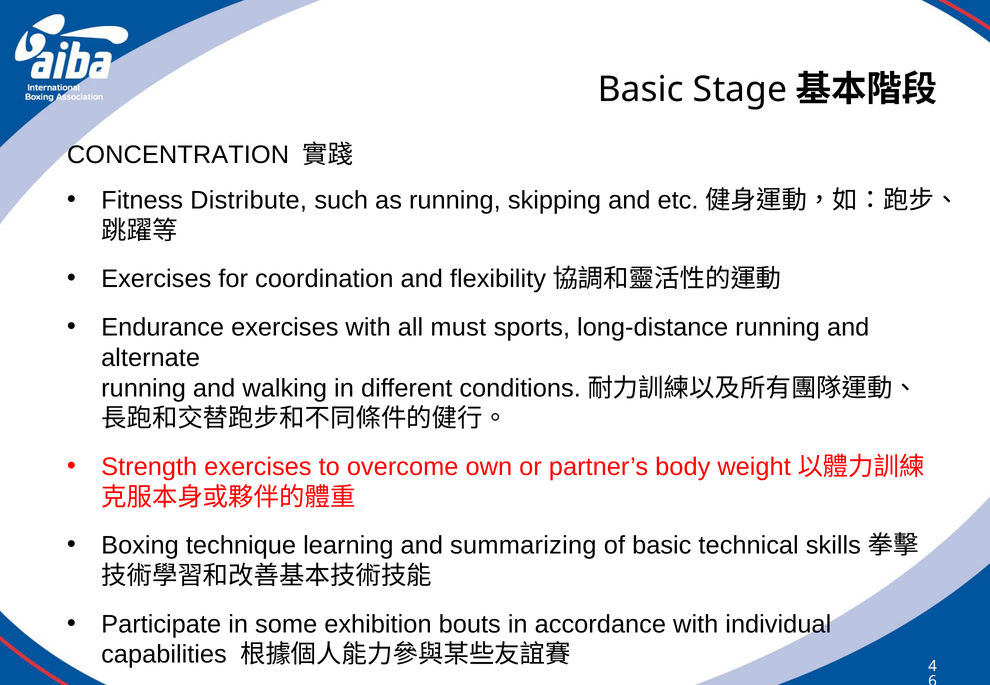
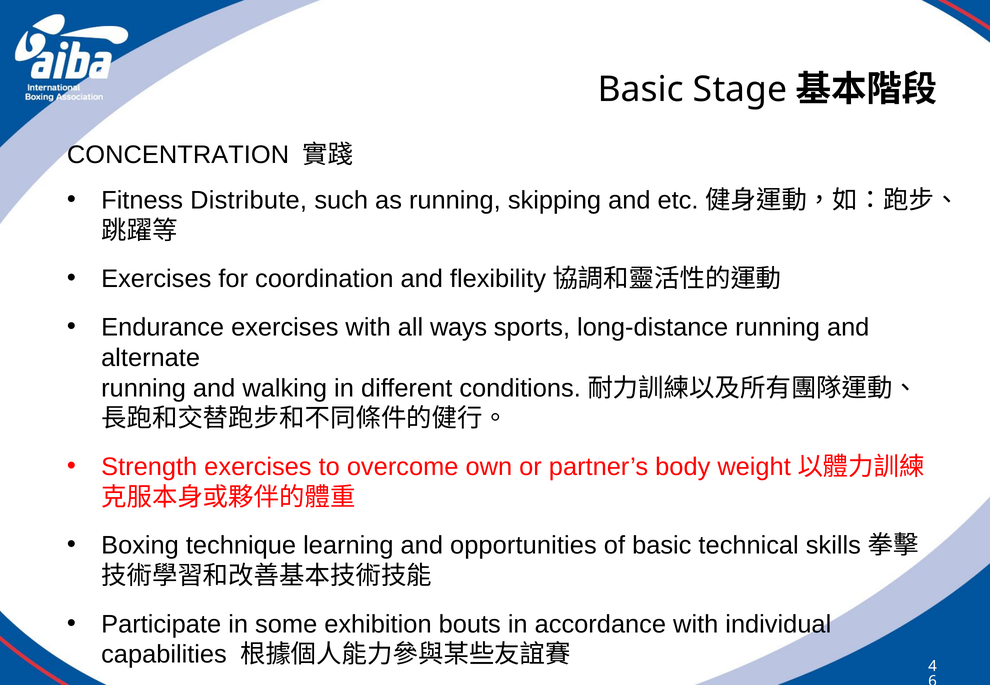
must: must -> ways
summarizing: summarizing -> opportunities
